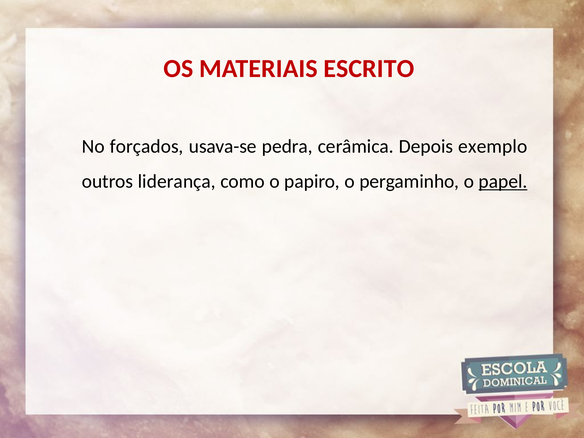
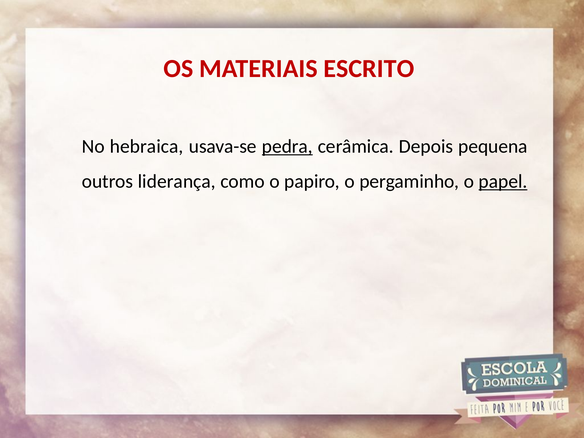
forçados: forçados -> hebraica
pedra underline: none -> present
exemplo: exemplo -> pequena
